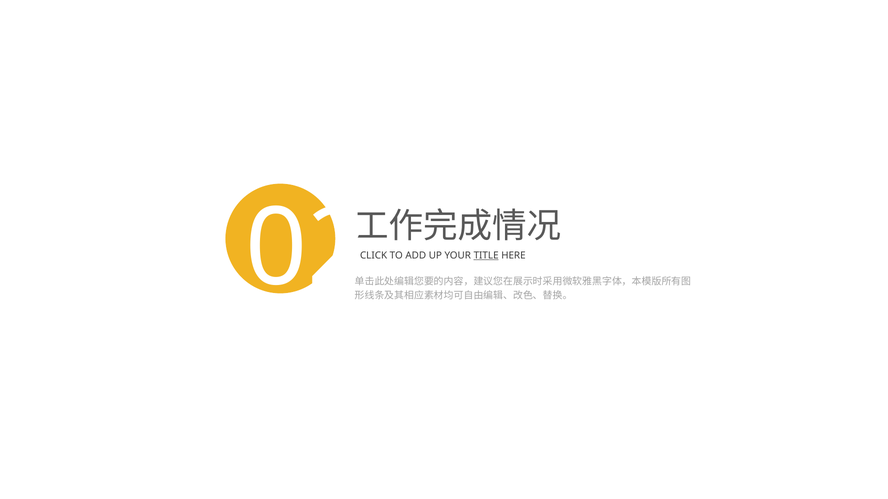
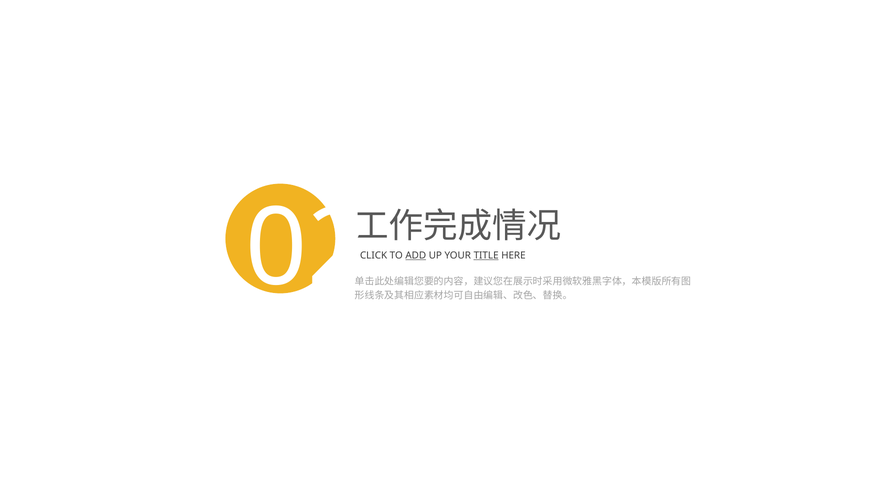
ADD underline: none -> present
